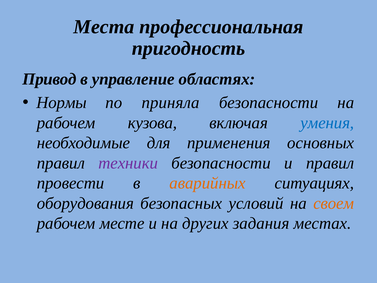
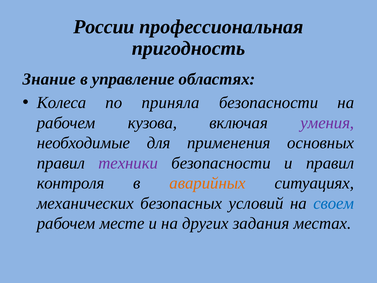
Места: Места -> России
Привод: Привод -> Знание
Нормы: Нормы -> Колеса
умения colour: blue -> purple
провести: провести -> контроля
оборудования: оборудования -> механических
своем colour: orange -> blue
